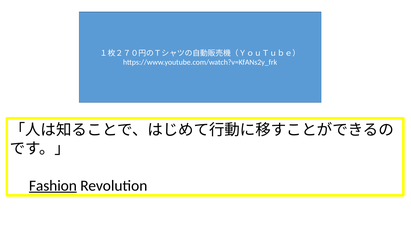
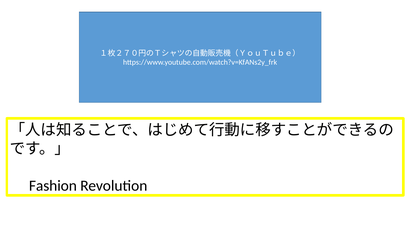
Fashion at (53, 186) underline: present -> none
